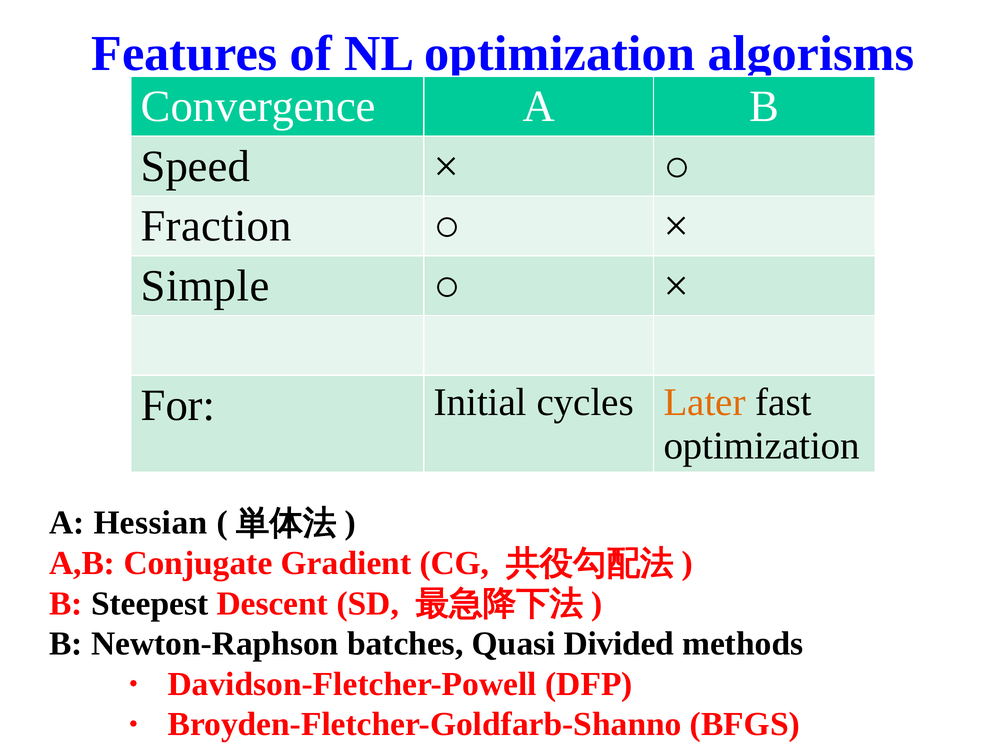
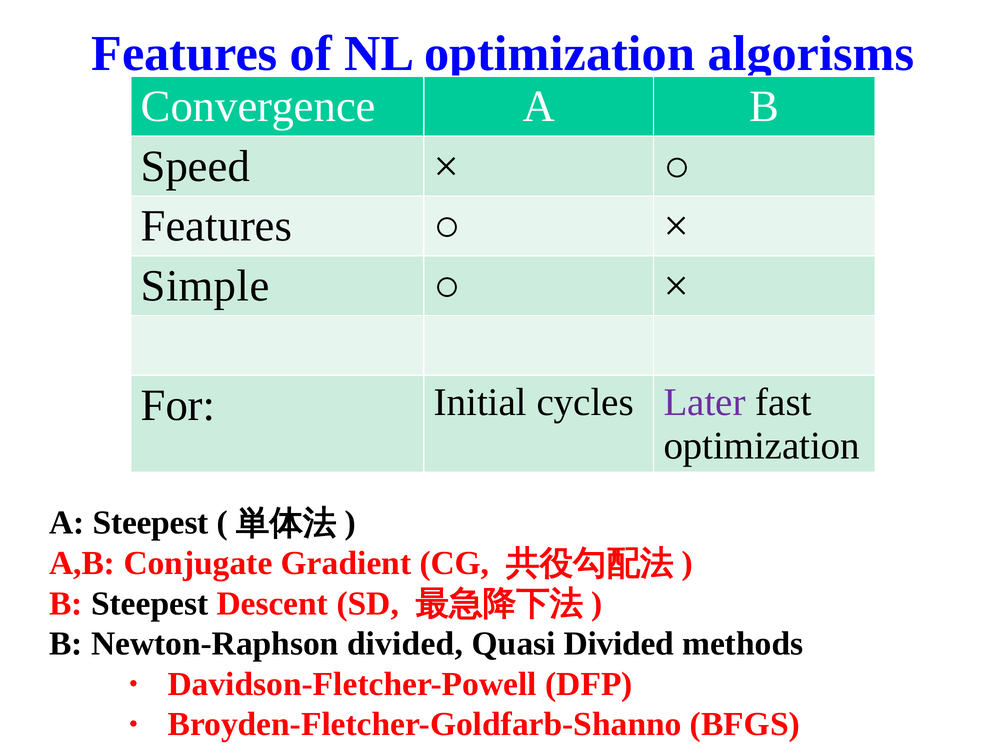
Fraction at (216, 226): Fraction -> Features
Later colour: orange -> purple
A Hessian: Hessian -> Steepest
Newton-Raphson batches: batches -> divided
